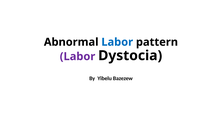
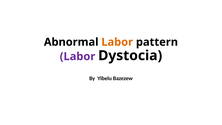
Labor at (117, 42) colour: blue -> orange
